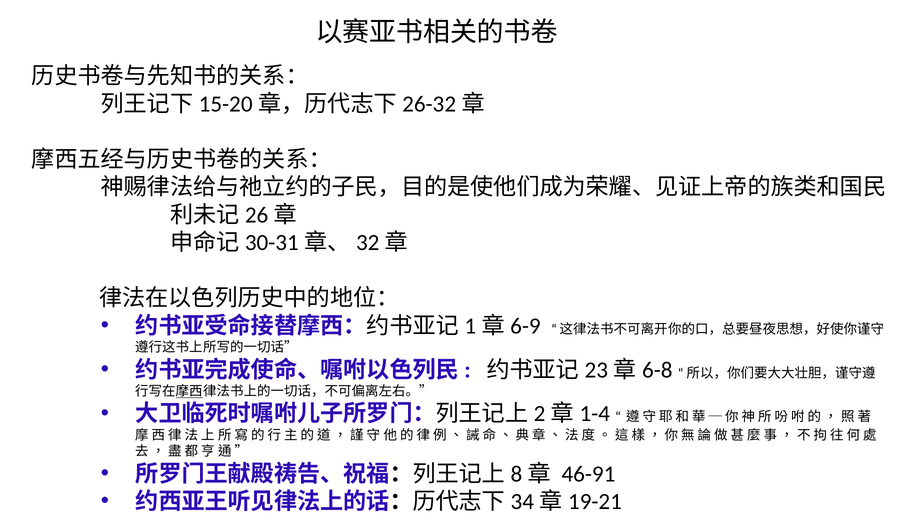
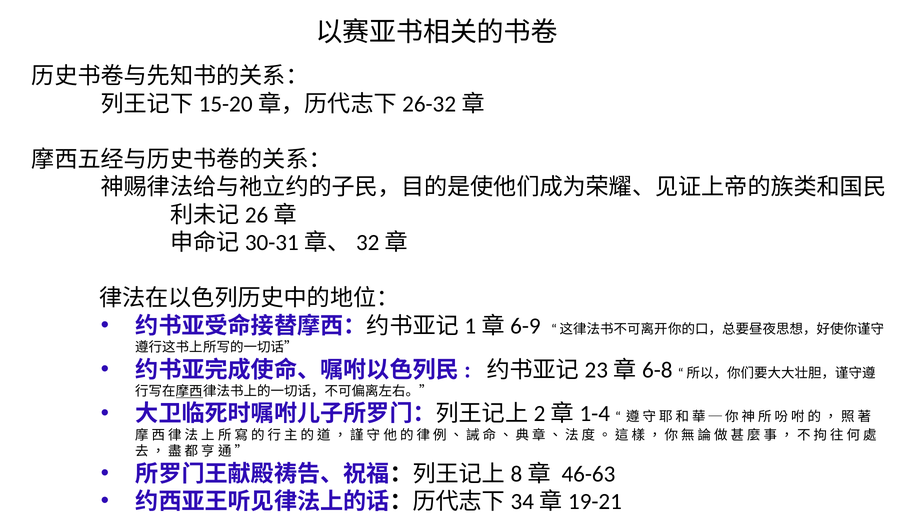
46-91: 46-91 -> 46-63
